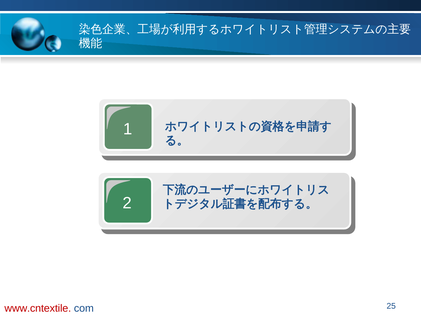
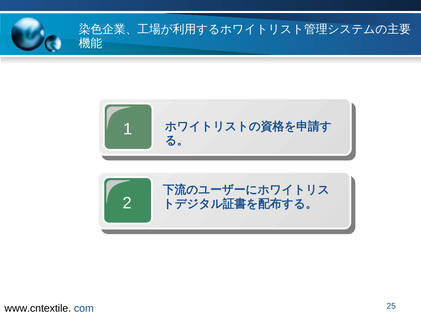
www.cntextile colour: red -> black
